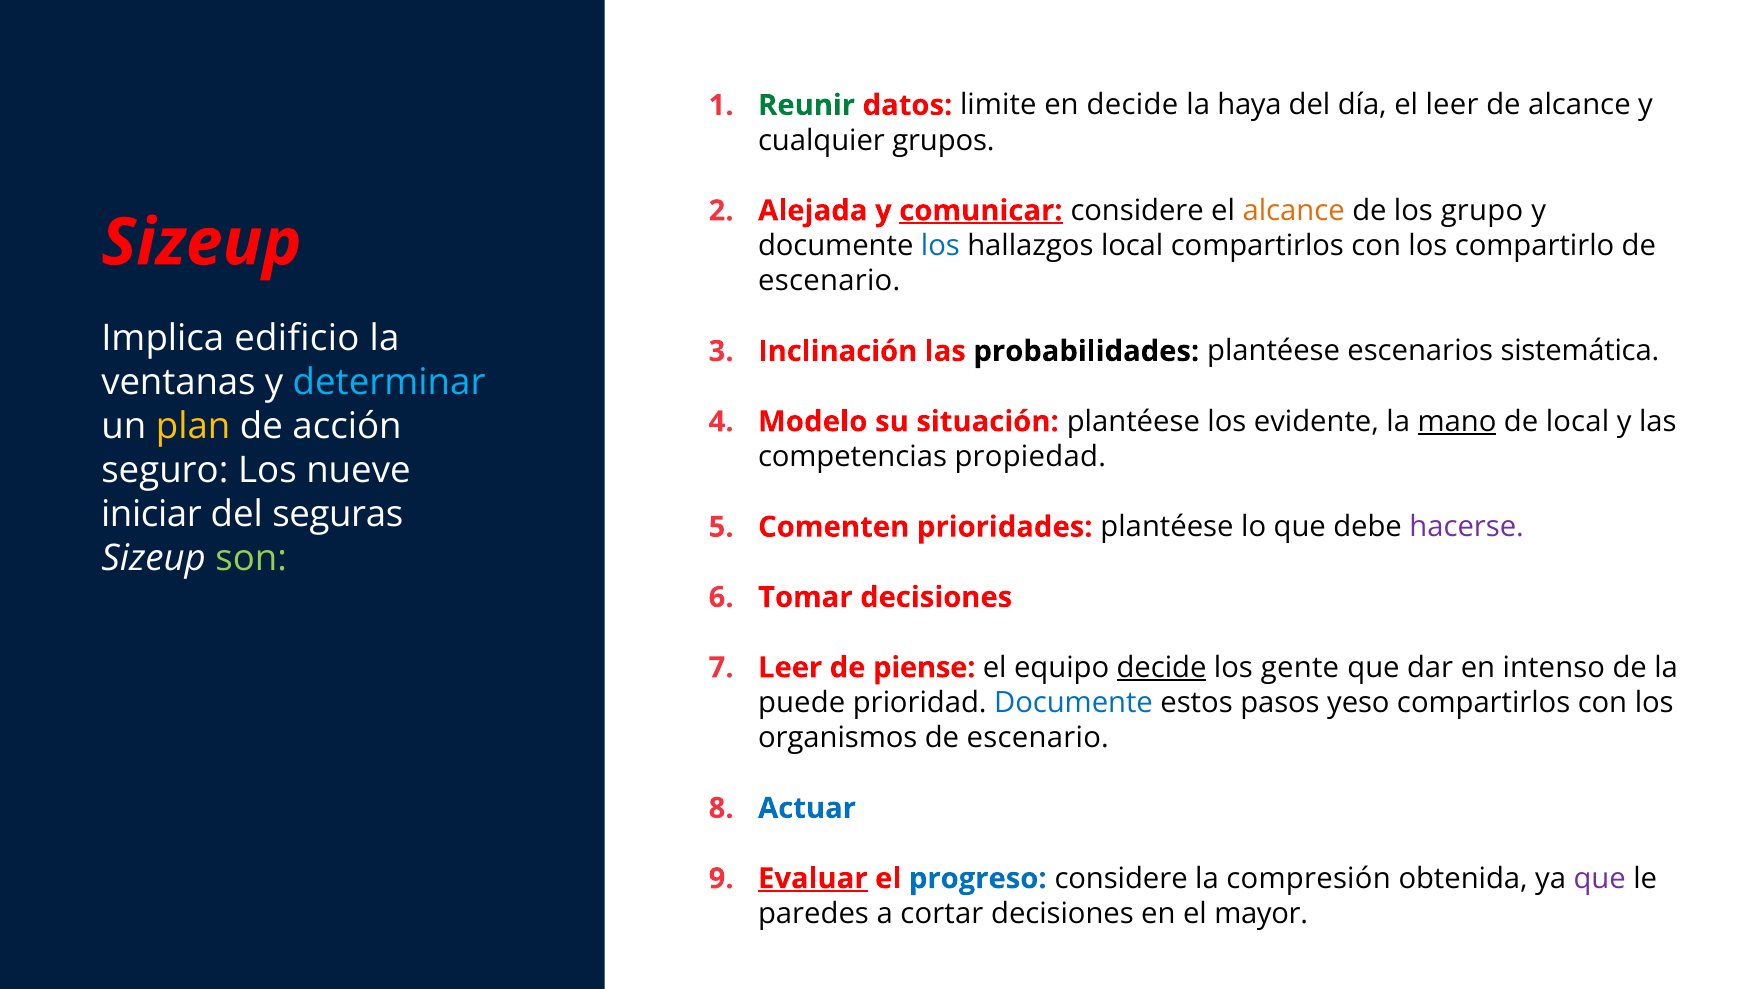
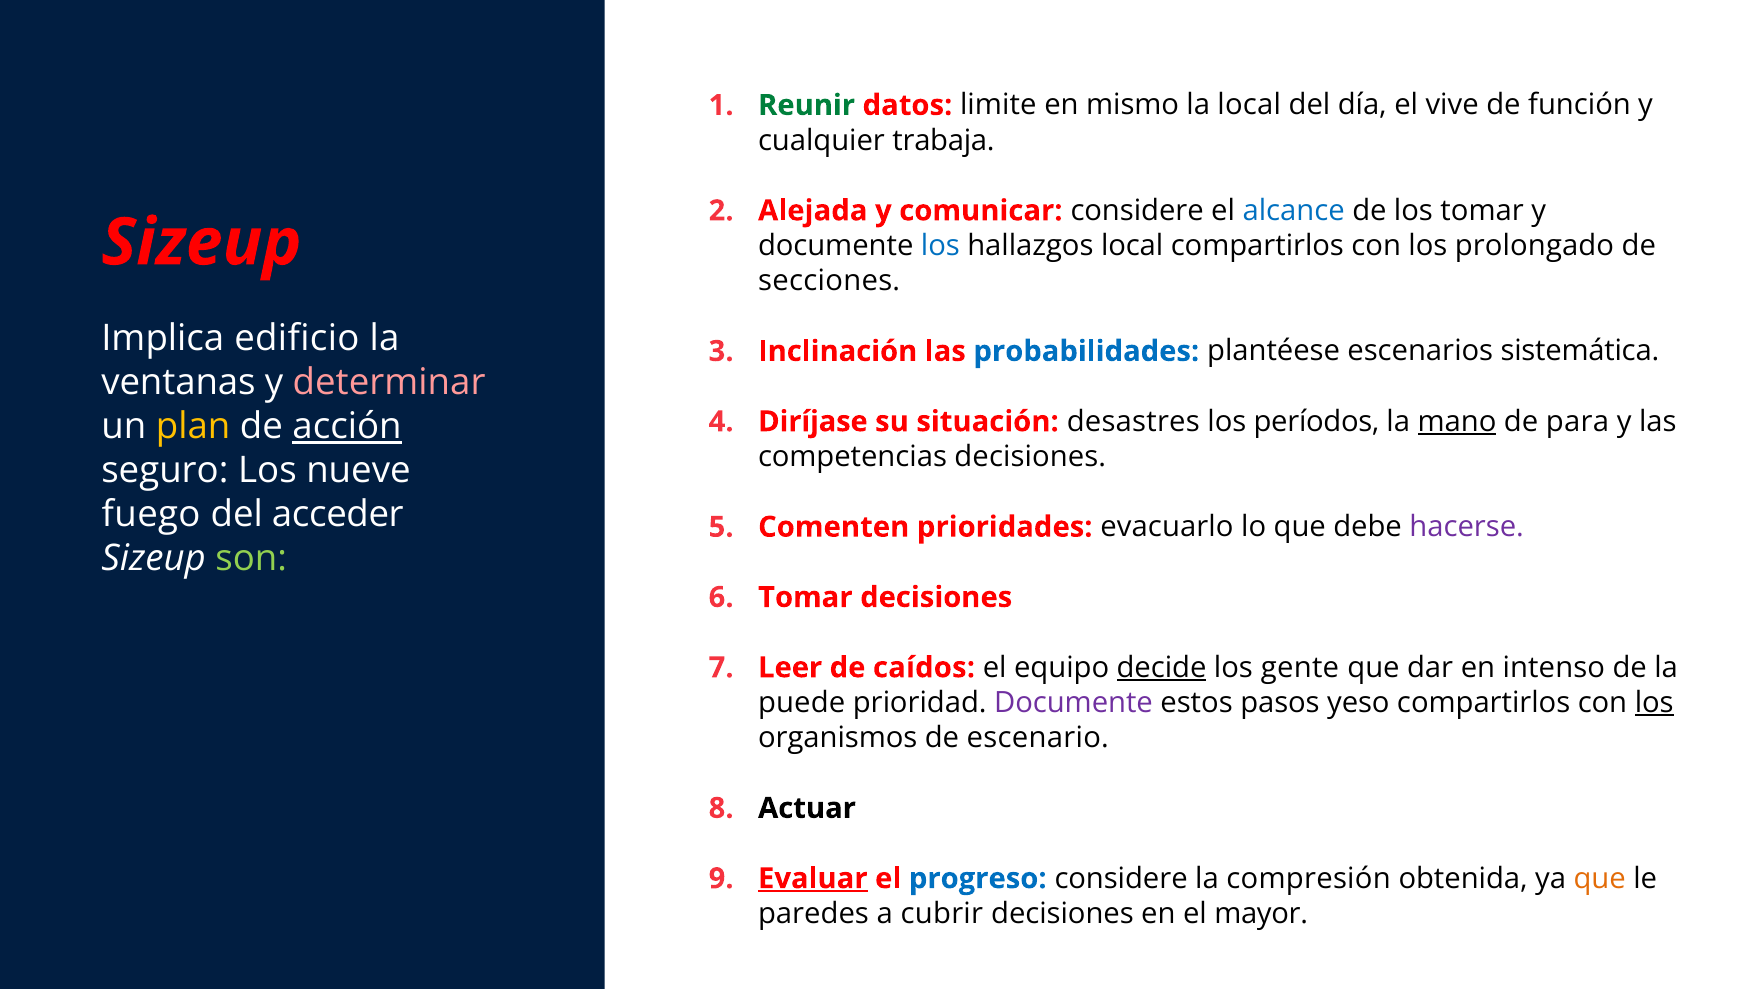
en decide: decide -> mismo
la haya: haya -> local
el leer: leer -> vive
de alcance: alcance -> función
grupos: grupos -> trabaja
comunicar underline: present -> none
alcance at (1294, 211) colour: orange -> blue
los grupo: grupo -> tomar
compartirlo: compartirlo -> prolongado
escenario at (829, 281): escenario -> secciones
probabilidades colour: black -> blue
determinar colour: light blue -> pink
Modelo: Modelo -> Diríjase
situación plantéese: plantéese -> desastres
evidente: evidente -> períodos
de local: local -> para
acción underline: none -> present
competencias propiedad: propiedad -> decisiones
iniciar: iniciar -> fuego
seguras: seguras -> acceder
prioridades plantéese: plantéese -> evacuarlo
piense: piense -> caídos
Documente at (1073, 703) colour: blue -> purple
los at (1654, 703) underline: none -> present
Actuar colour: blue -> black
que at (1600, 878) colour: purple -> orange
cortar: cortar -> cubrir
